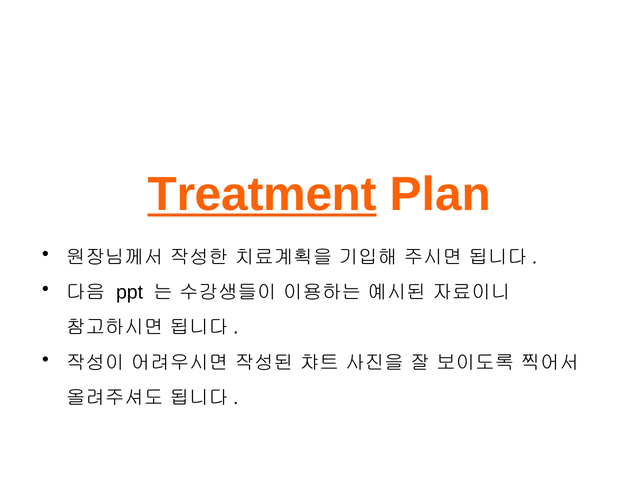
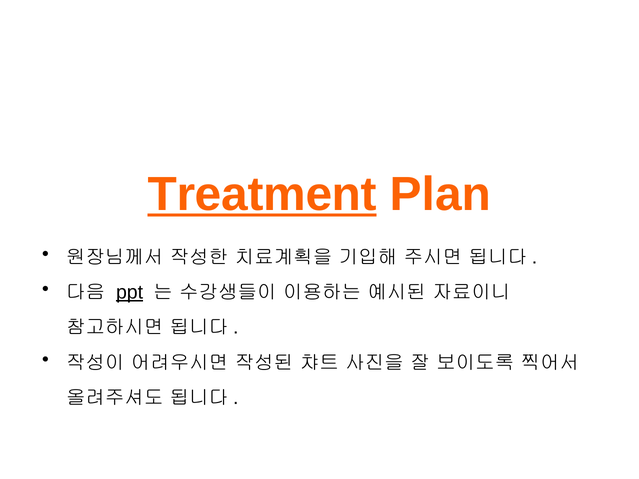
ppt underline: none -> present
